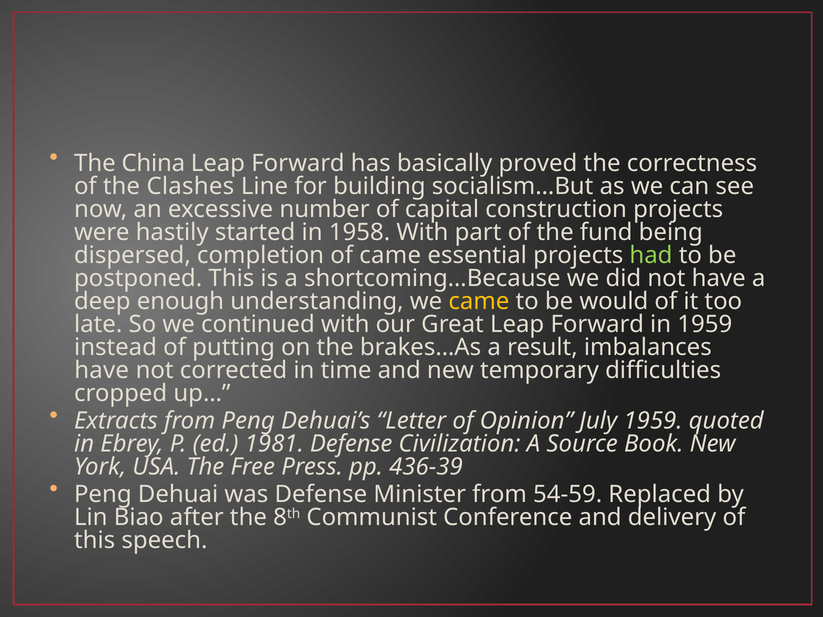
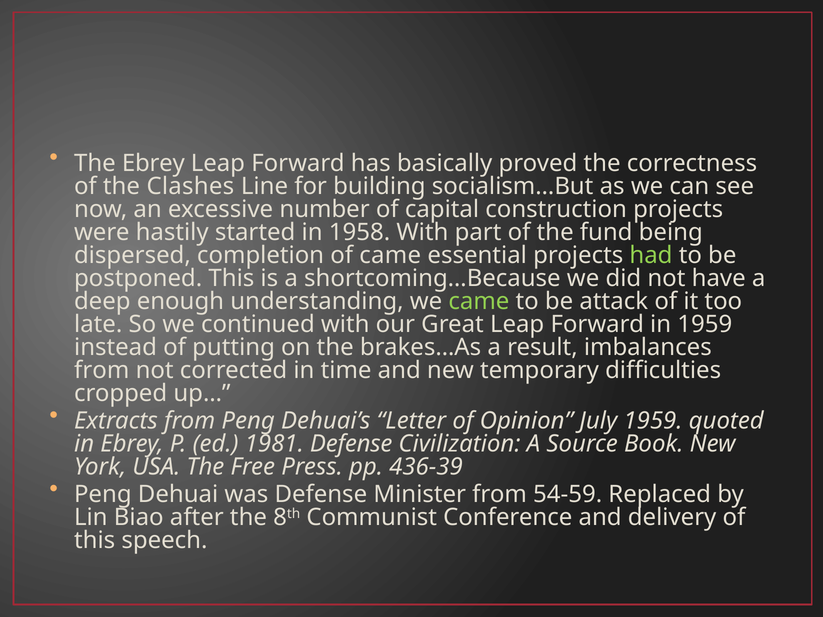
The China: China -> Ebrey
came at (479, 301) colour: yellow -> light green
would: would -> attack
have at (102, 371): have -> from
